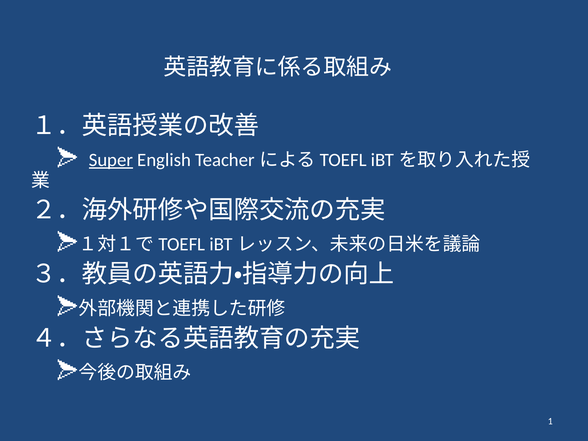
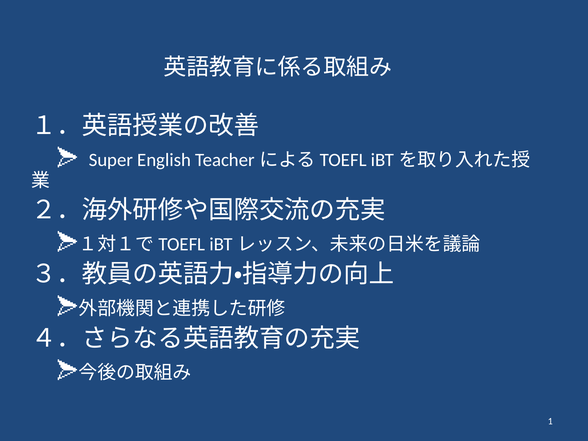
Super underline: present -> none
